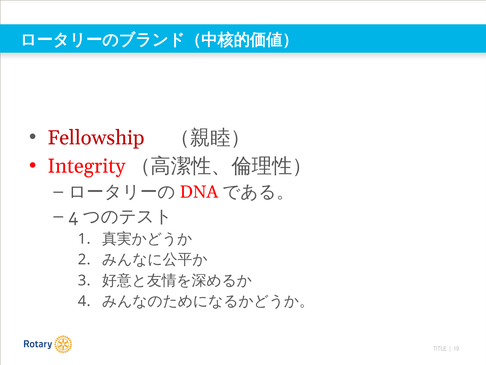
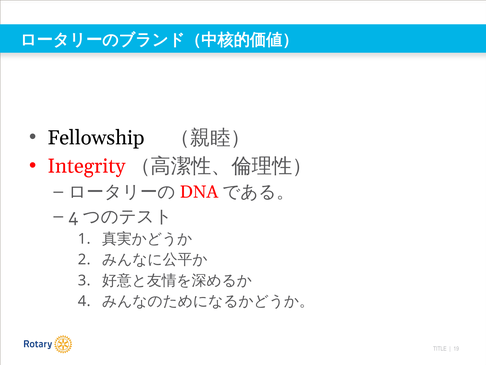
Fellowship colour: red -> black
